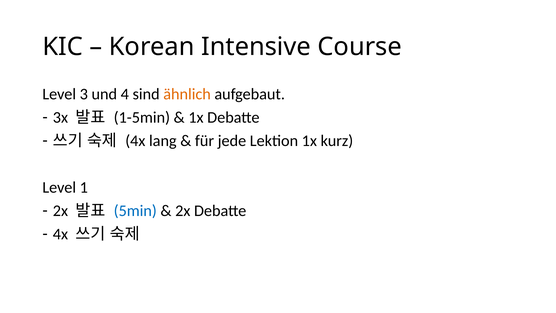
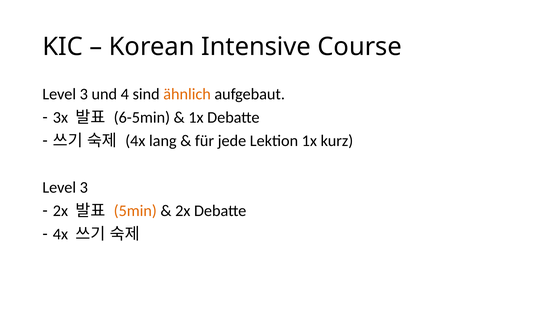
1-5min: 1-5min -> 6-5min
1 at (84, 187): 1 -> 3
5min colour: blue -> orange
